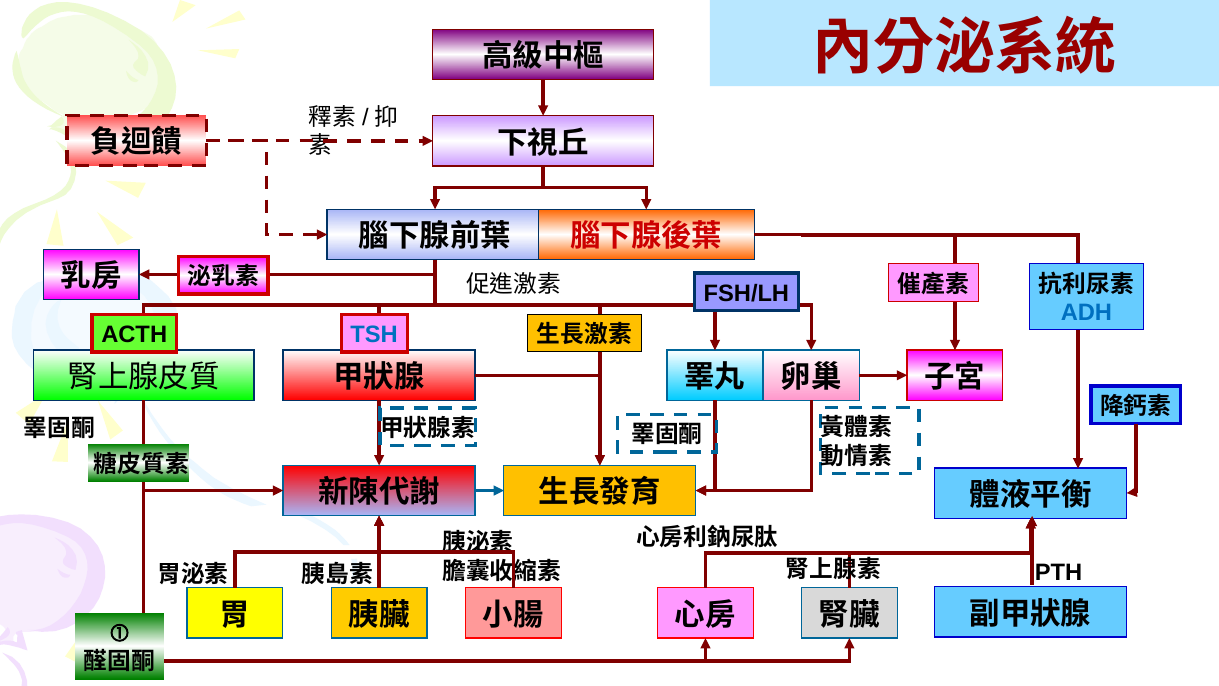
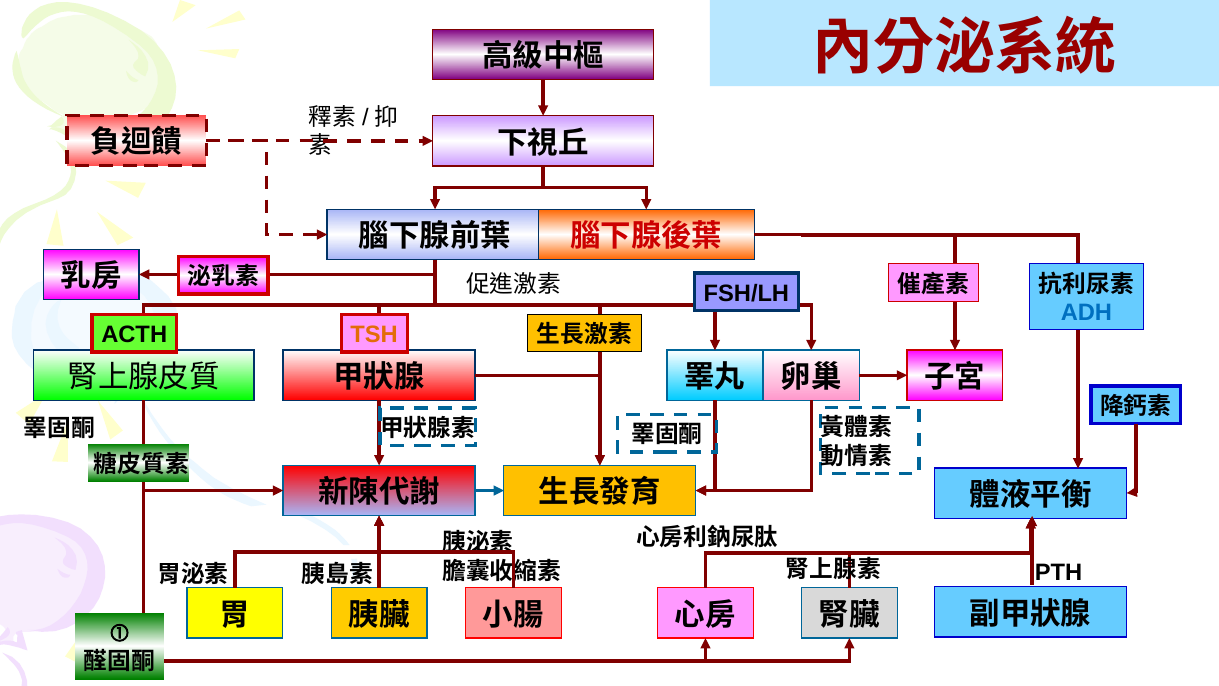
TSH colour: blue -> orange
